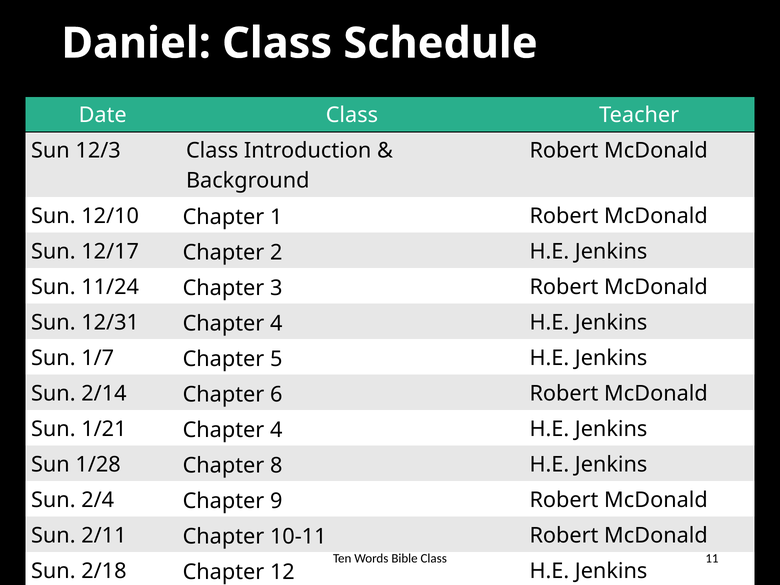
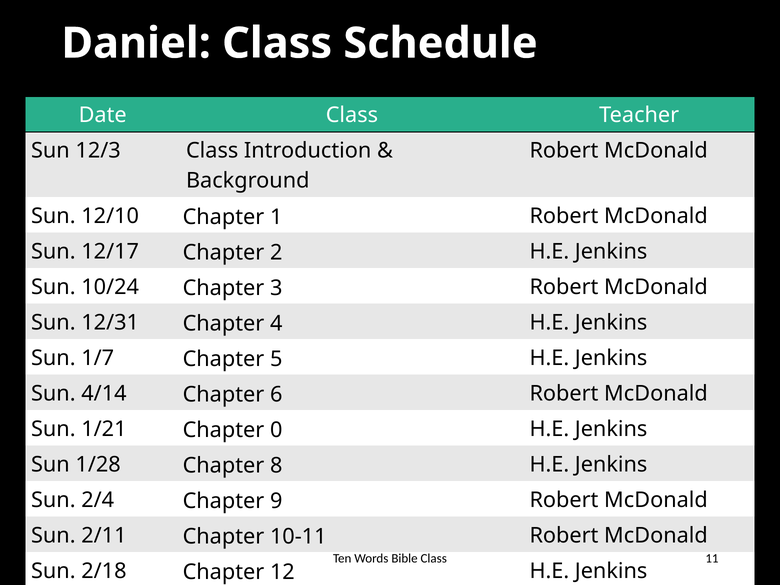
11/24: 11/24 -> 10/24
2/14: 2/14 -> 4/14
1/21 Chapter 4: 4 -> 0
